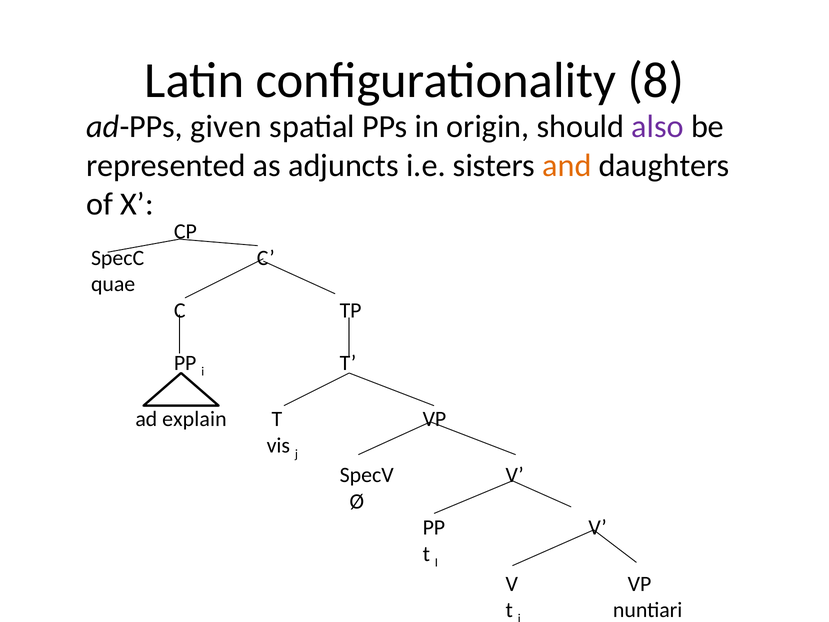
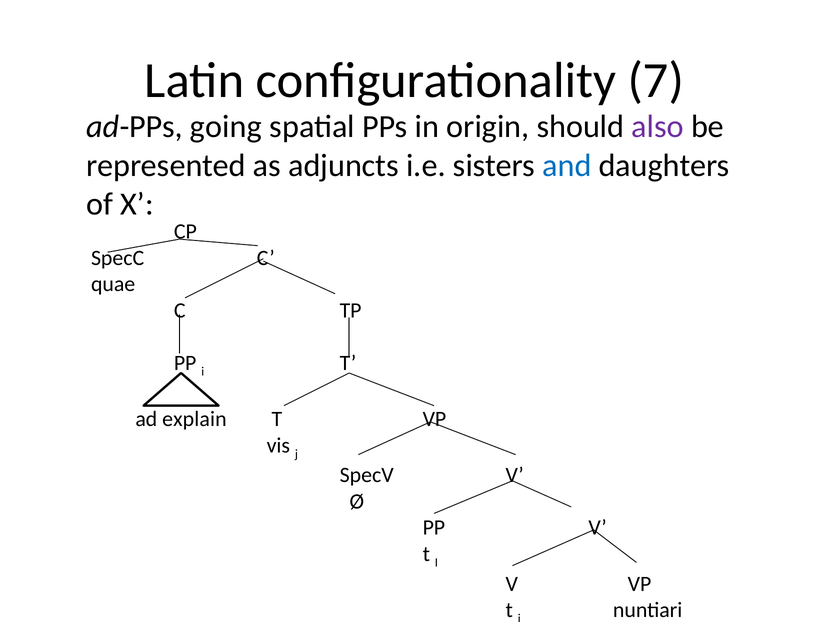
8: 8 -> 7
given: given -> going
and colour: orange -> blue
